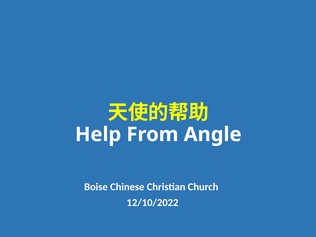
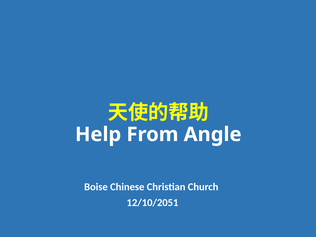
12/10/2022: 12/10/2022 -> 12/10/2051
